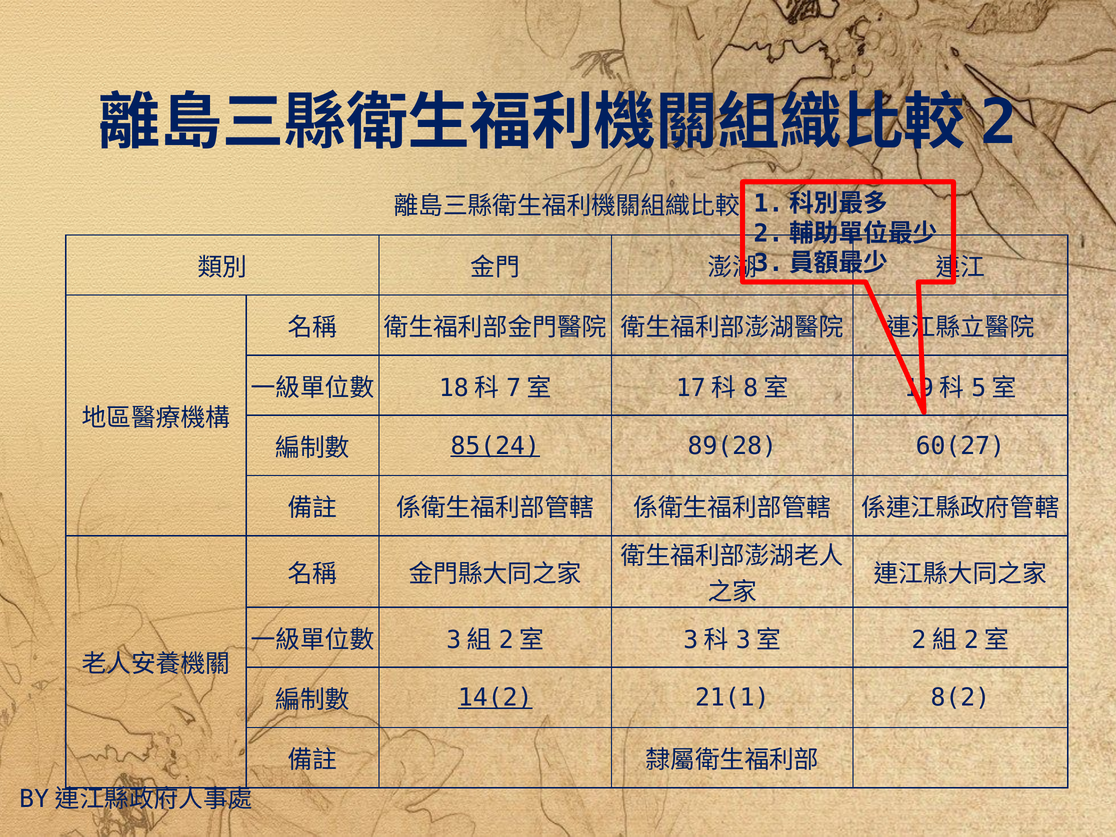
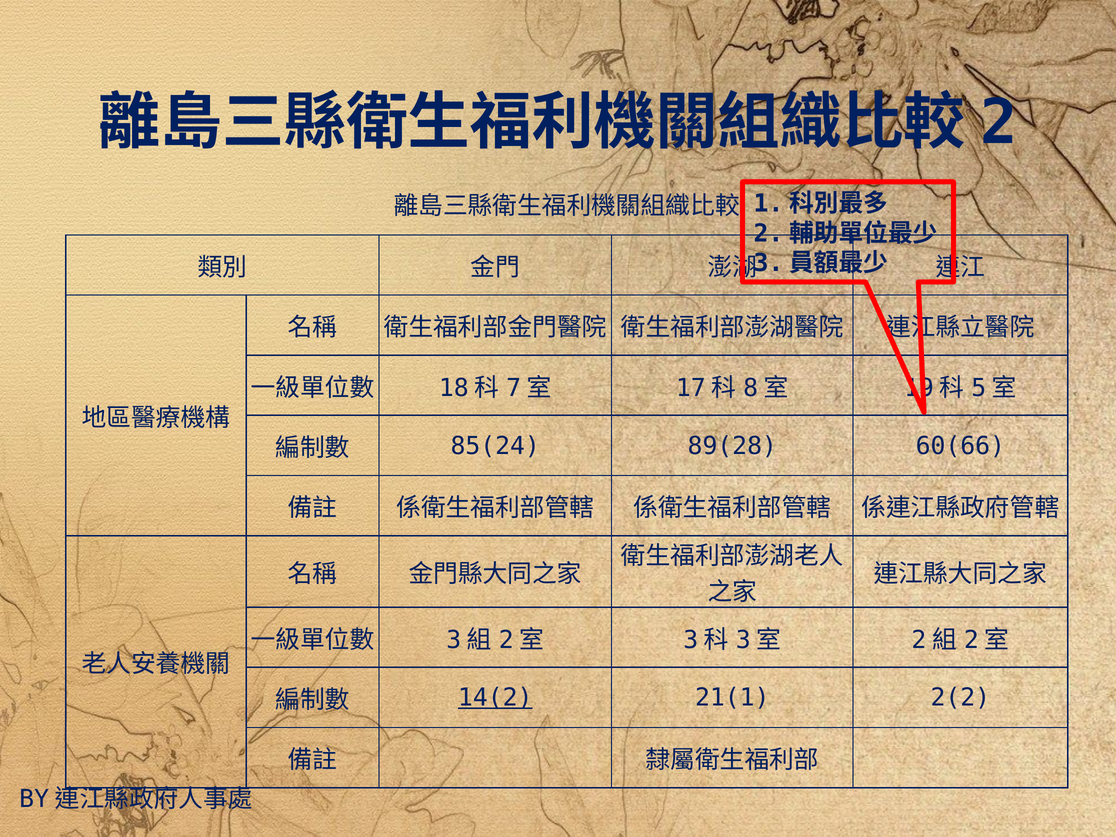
85(24 underline: present -> none
60(27: 60(27 -> 60(66
8(2: 8(2 -> 2(2
